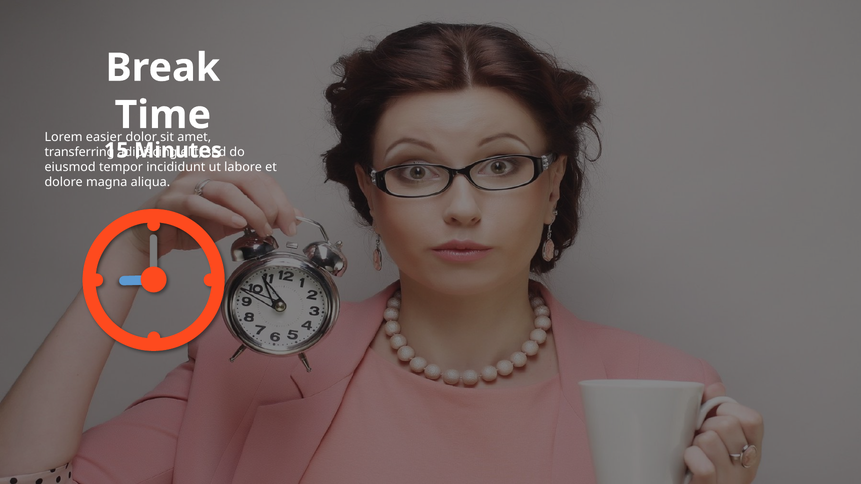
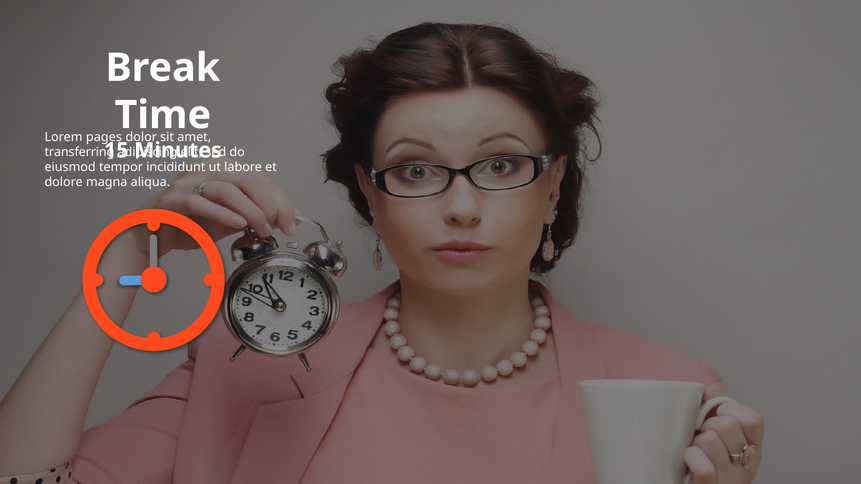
easier: easier -> pages
